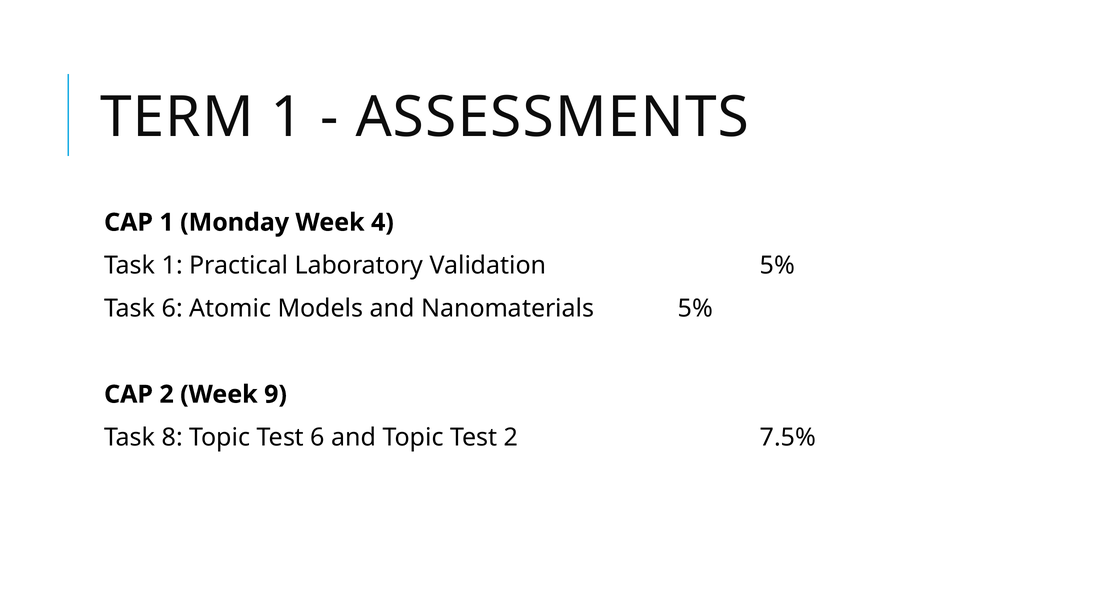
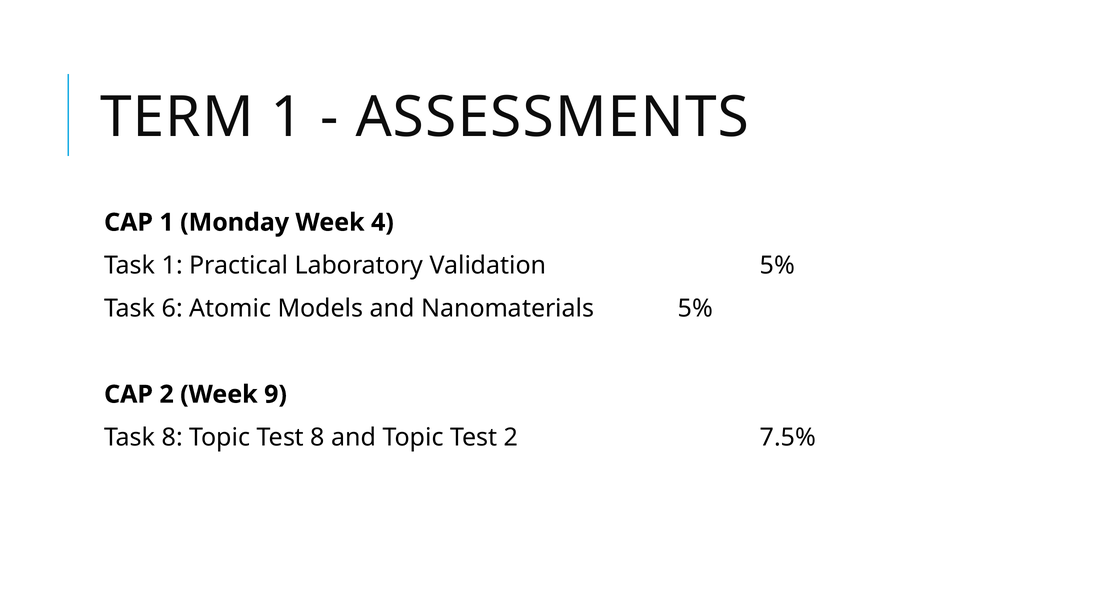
Test 6: 6 -> 8
